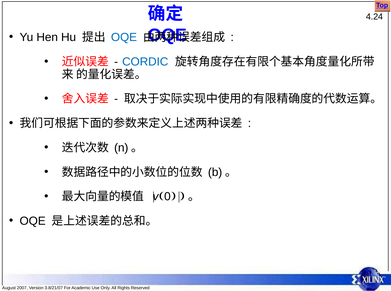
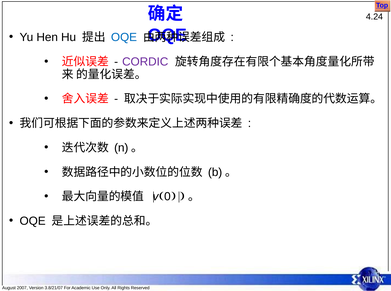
CORDIC colour: blue -> purple
